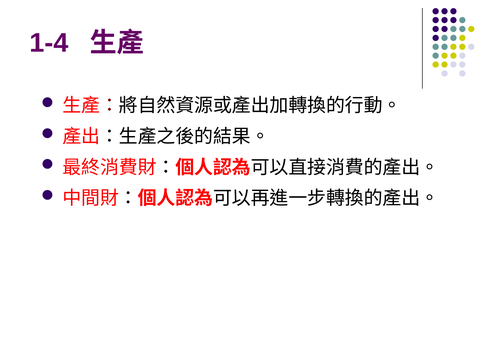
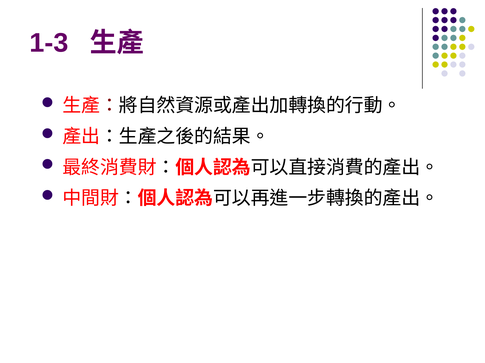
1-4: 1-4 -> 1-3
